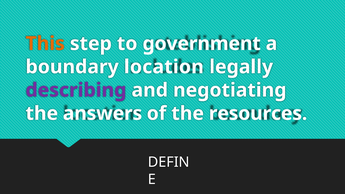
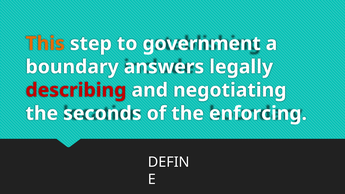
location: location -> answers
describing colour: purple -> red
answers: answers -> seconds
resources: resources -> enforcing
